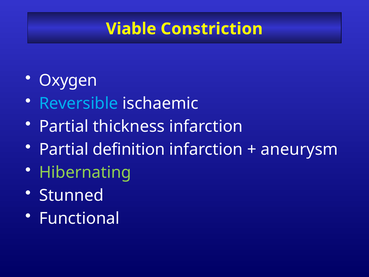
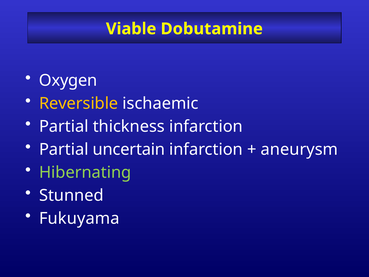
Constriction: Constriction -> Dobutamine
Reversible colour: light blue -> yellow
definition: definition -> uncertain
Functional: Functional -> Fukuyama
